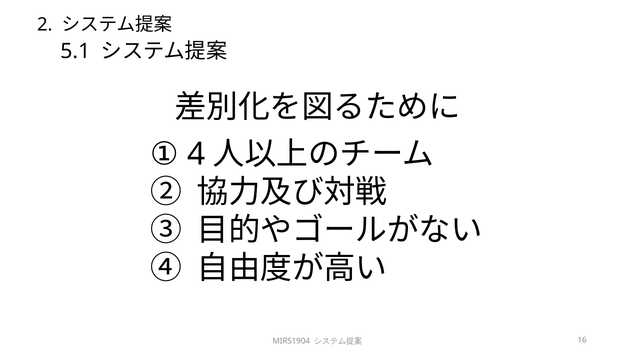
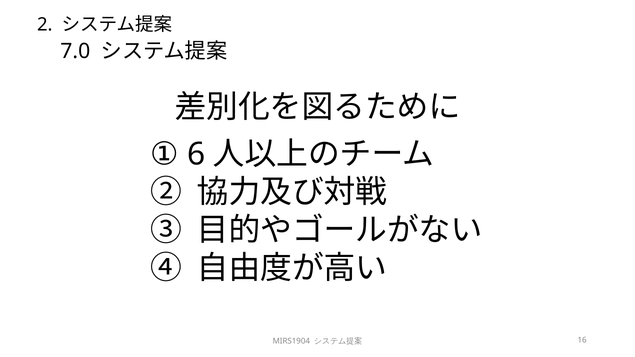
5.1: 5.1 -> 7.0
4: 4 -> 6
